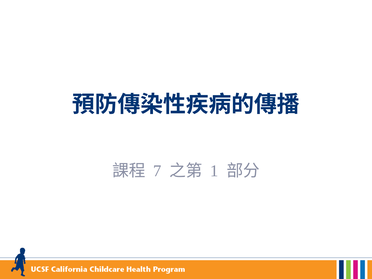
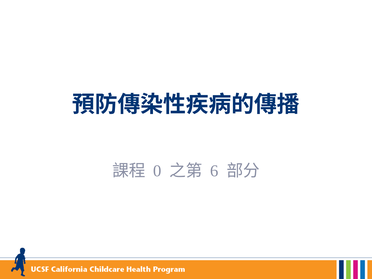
7: 7 -> 0
1: 1 -> 6
